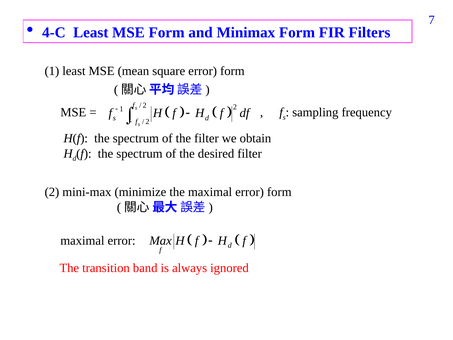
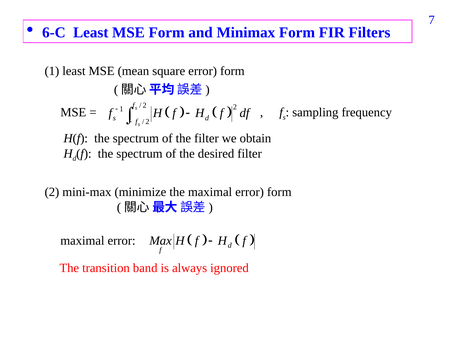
4-C: 4-C -> 6-C
